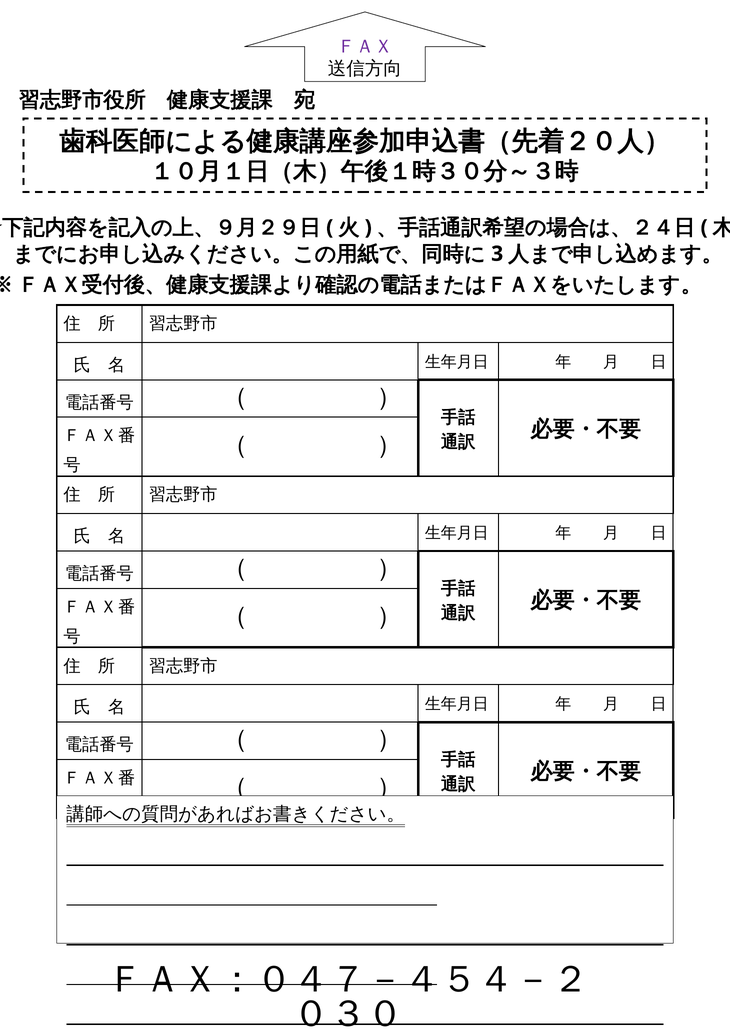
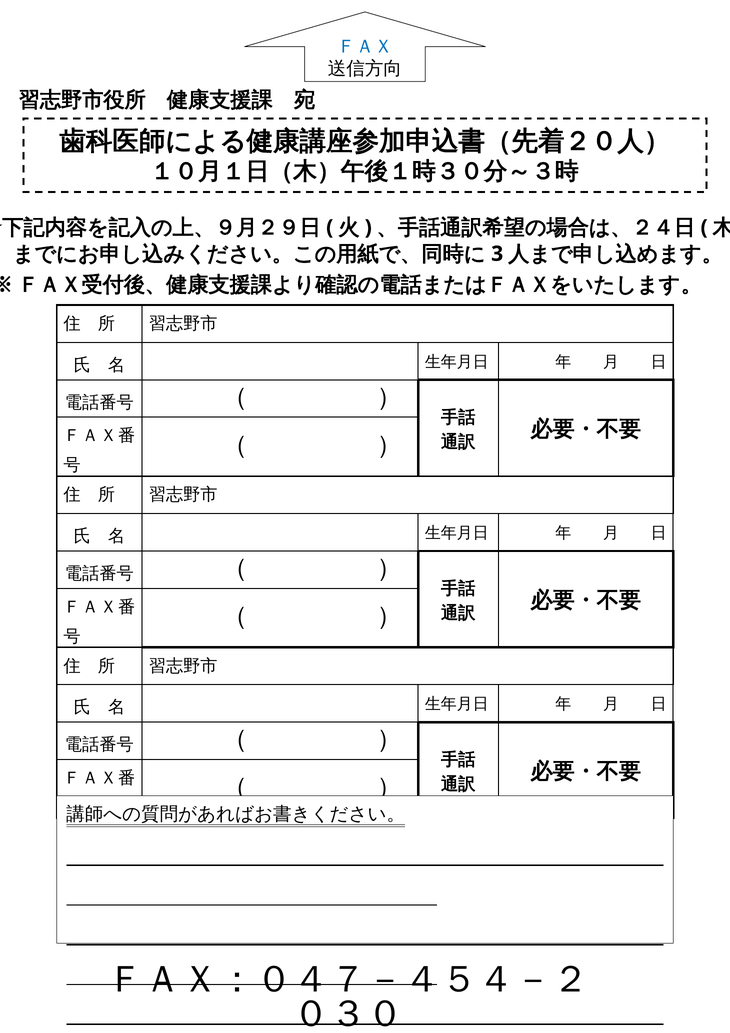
ＦＡＸ colour: purple -> blue
